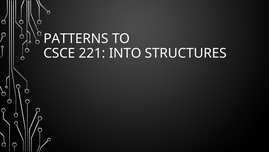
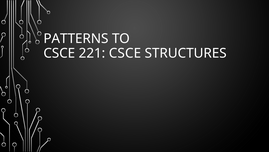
221 INTO: INTO -> CSCE
